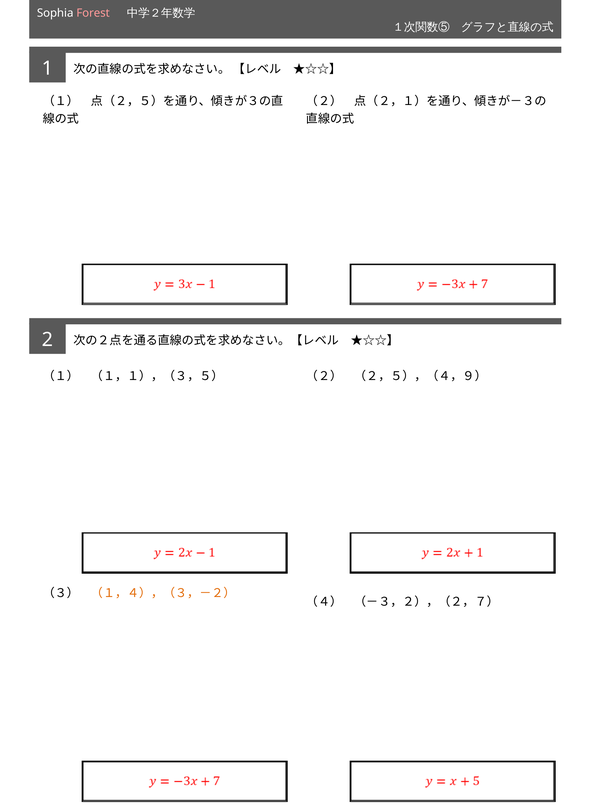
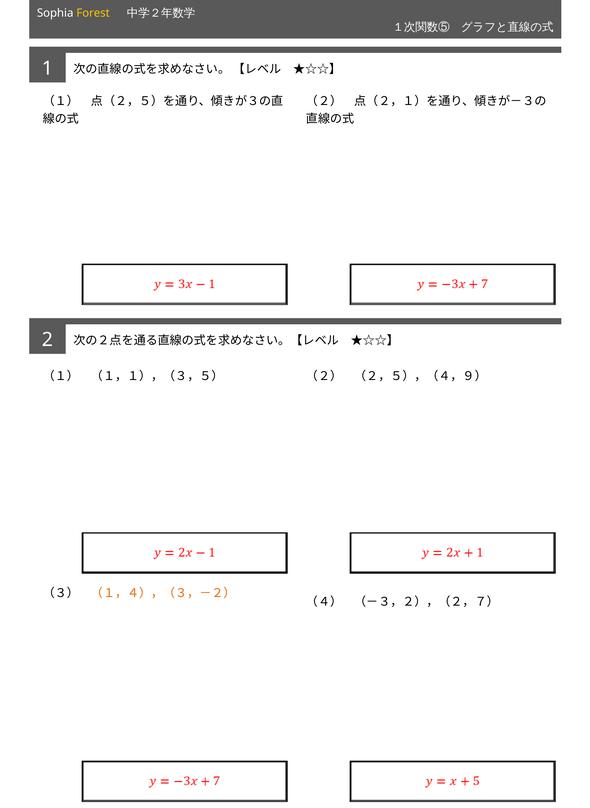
Forest colour: pink -> yellow
